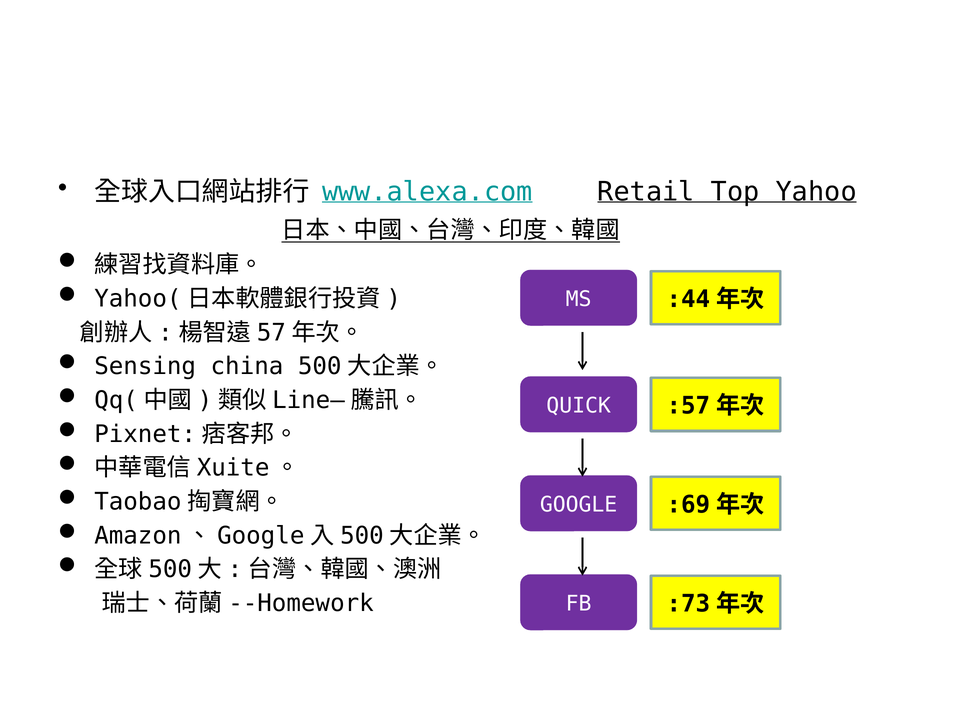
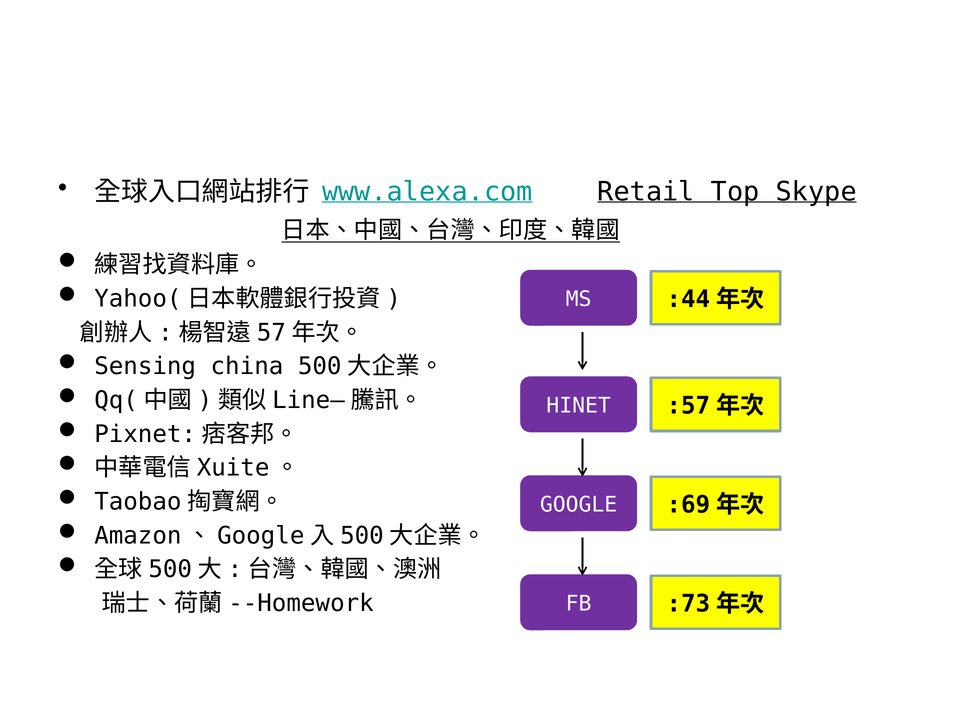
Yahoo: Yahoo -> Skype
QUICK: QUICK -> HINET
